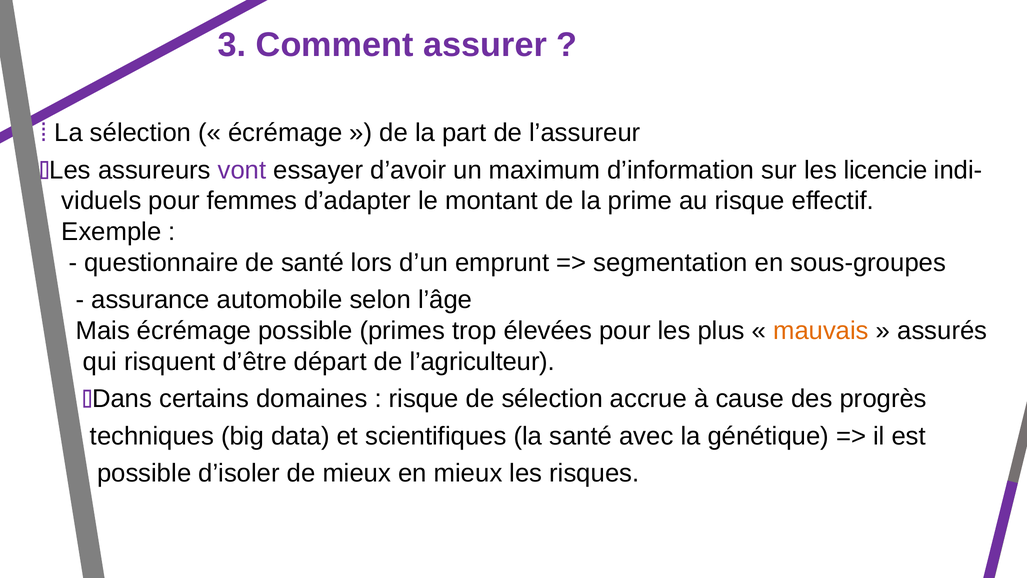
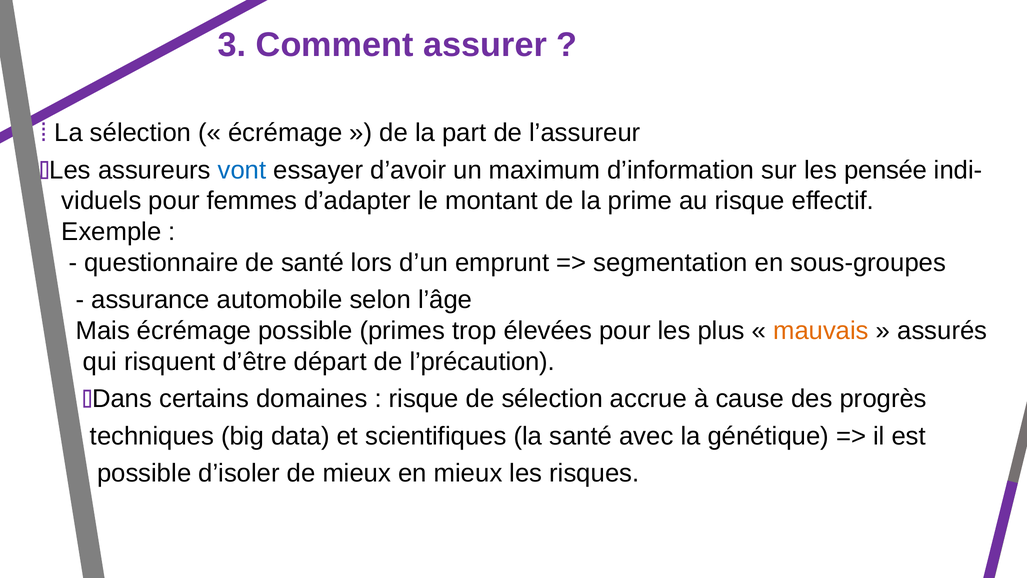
vont colour: purple -> blue
licencie: licencie -> pensée
l’agriculteur: l’agriculteur -> l’précaution
